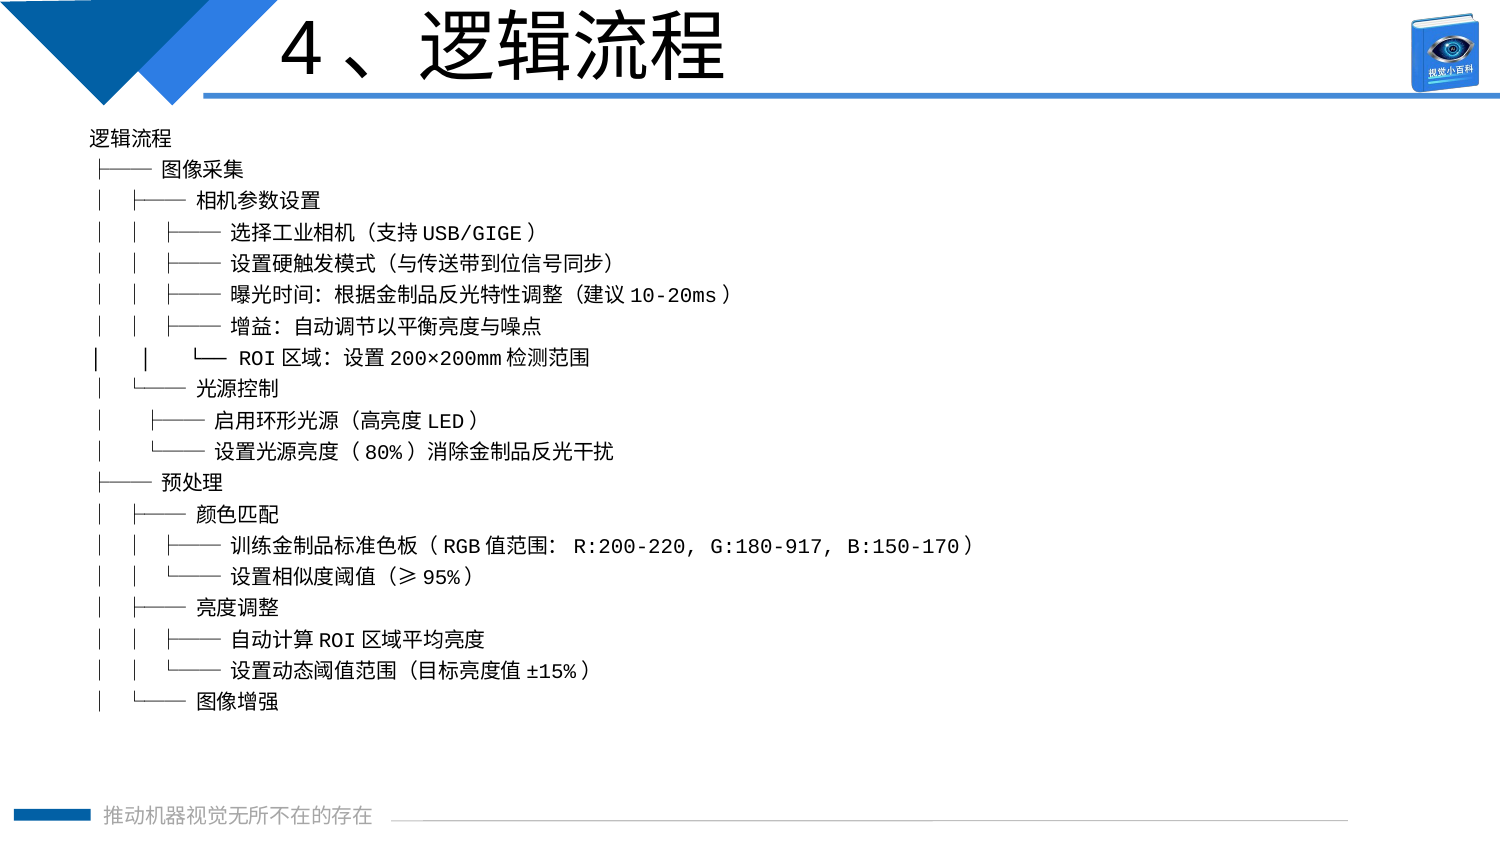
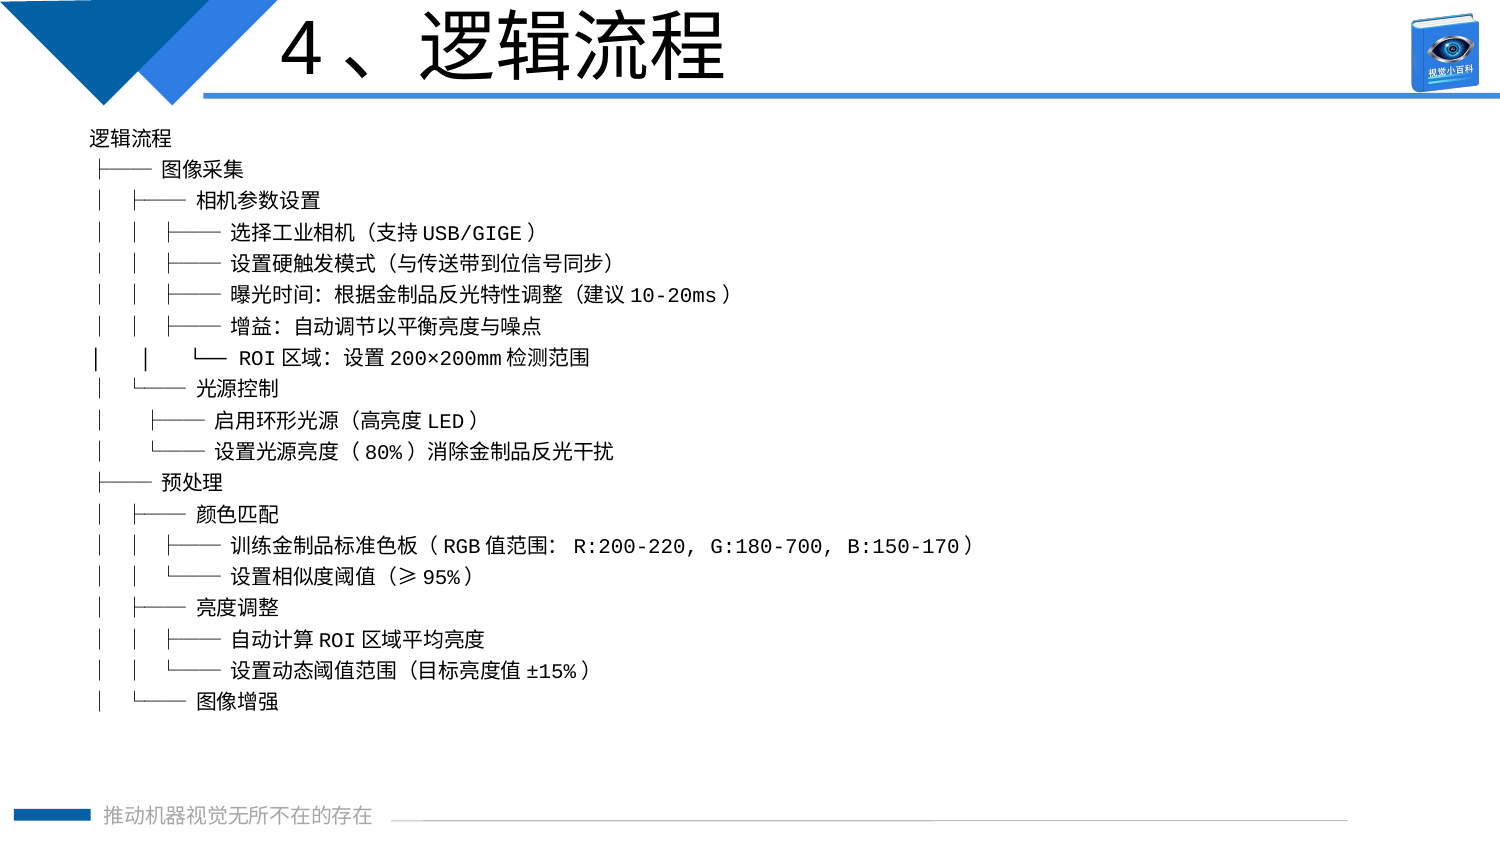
G:180-917: G:180-917 -> G:180-700
